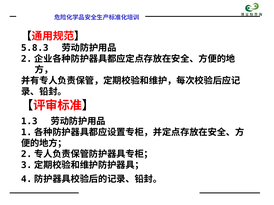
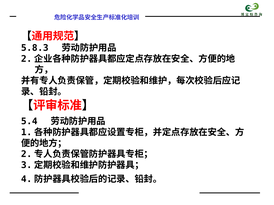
1.3: 1.3 -> 5.4
